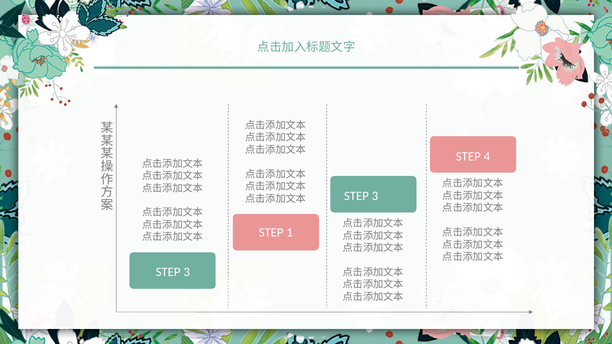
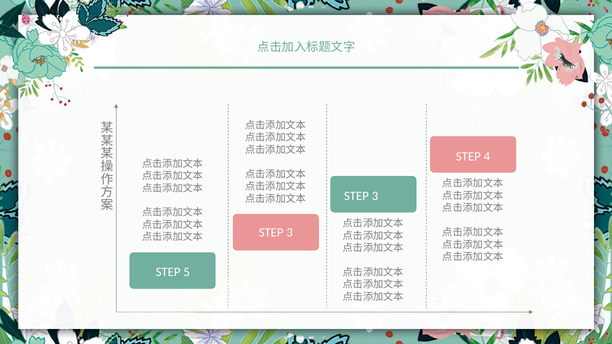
1 at (290, 233): 1 -> 3
3 at (187, 272): 3 -> 5
